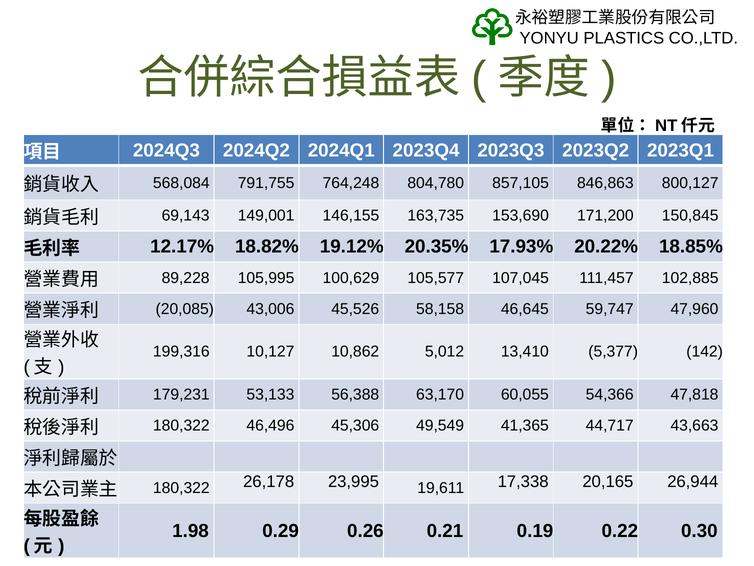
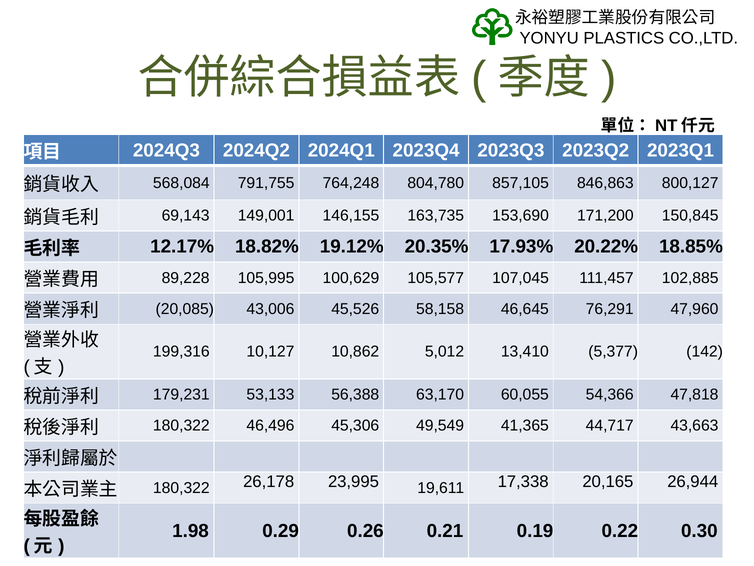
59,747: 59,747 -> 76,291
